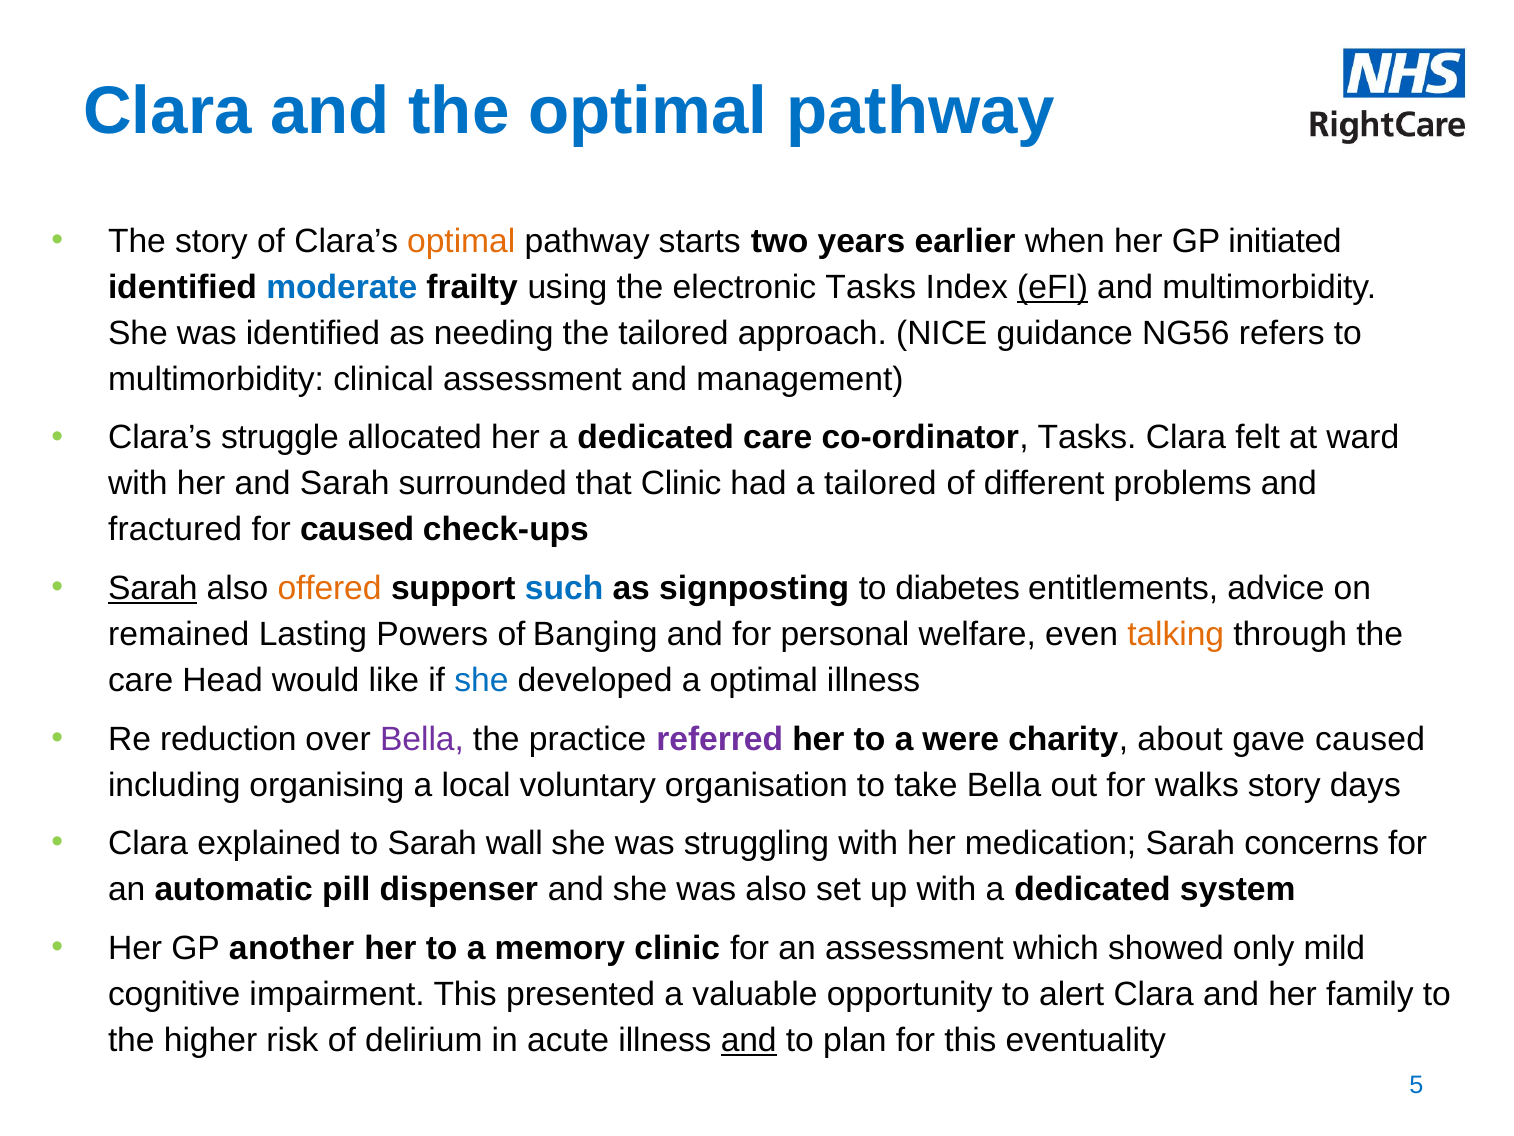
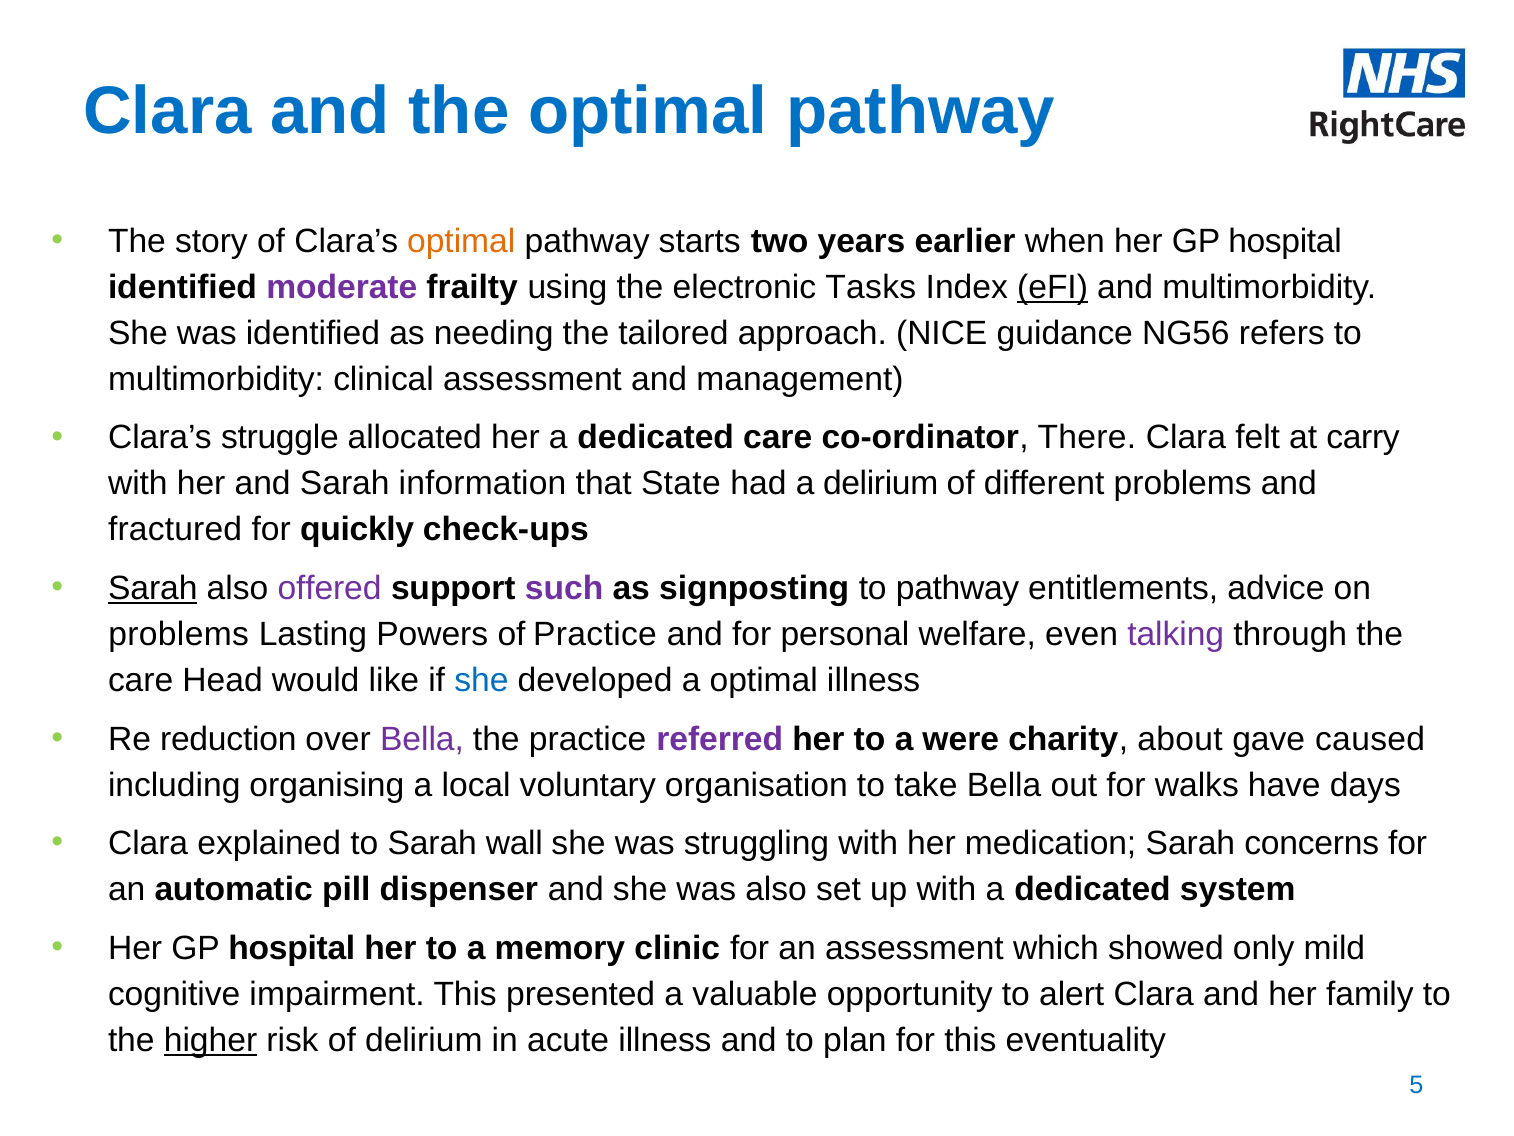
when her GP initiated: initiated -> hospital
moderate colour: blue -> purple
co-ordinator Tasks: Tasks -> There
ward: ward -> carry
surrounded: surrounded -> information
that Clinic: Clinic -> State
a tailored: tailored -> delirium
for caused: caused -> quickly
offered colour: orange -> purple
such colour: blue -> purple
to diabetes: diabetes -> pathway
remained at (179, 634): remained -> problems
of Banging: Banging -> Practice
talking colour: orange -> purple
walks story: story -> have
another at (292, 948): another -> hospital
higher underline: none -> present
and at (749, 1040) underline: present -> none
